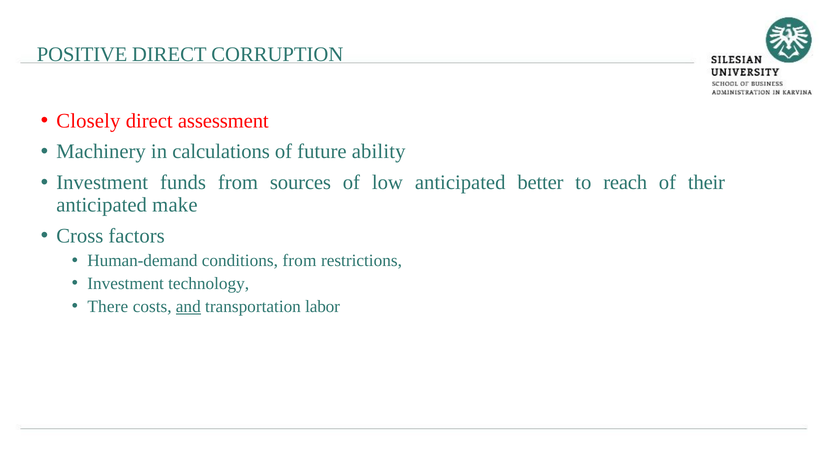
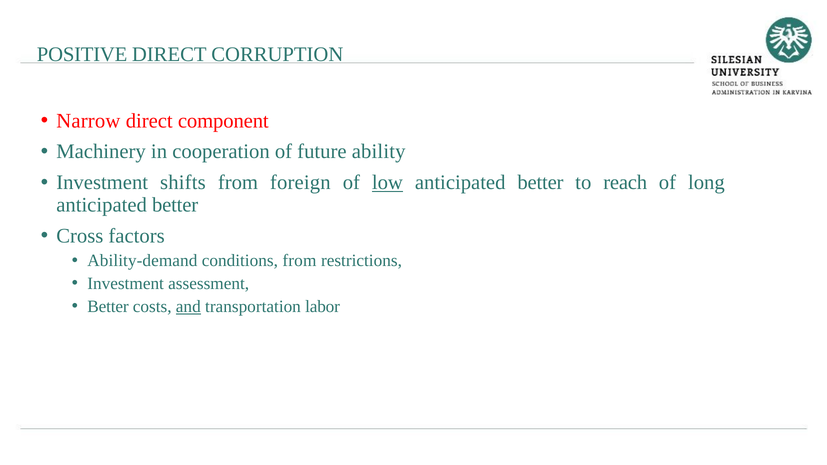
Closely: Closely -> Narrow
assessment: assessment -> component
calculations: calculations -> cooperation
funds: funds -> shifts
sources: sources -> foreign
low underline: none -> present
their: their -> long
make at (175, 205): make -> better
Human-demand: Human-demand -> Ability-demand
technology: technology -> assessment
There at (108, 306): There -> Better
